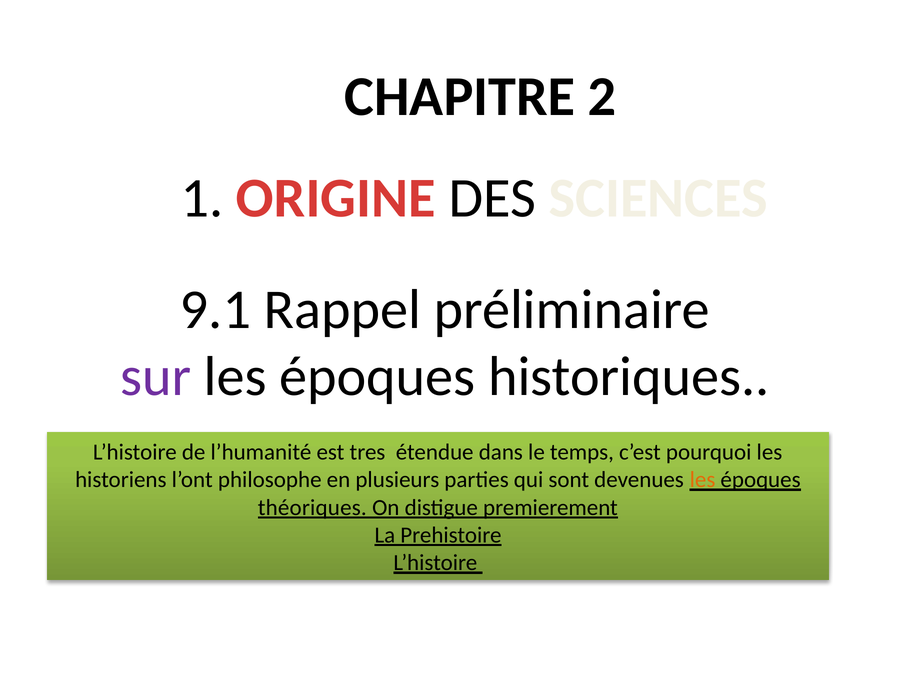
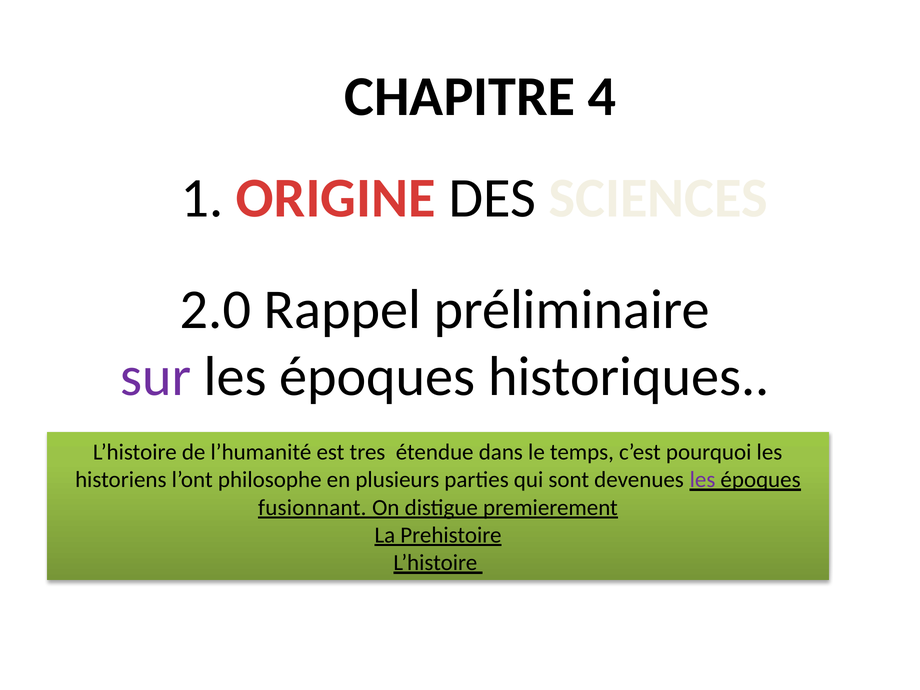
2: 2 -> 4
9.1: 9.1 -> 2.0
les at (703, 480) colour: orange -> purple
théoriques: théoriques -> fusionnant
